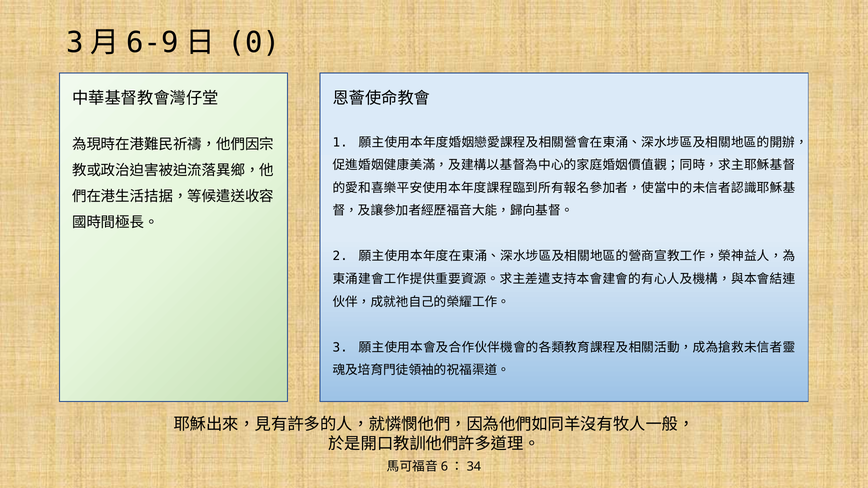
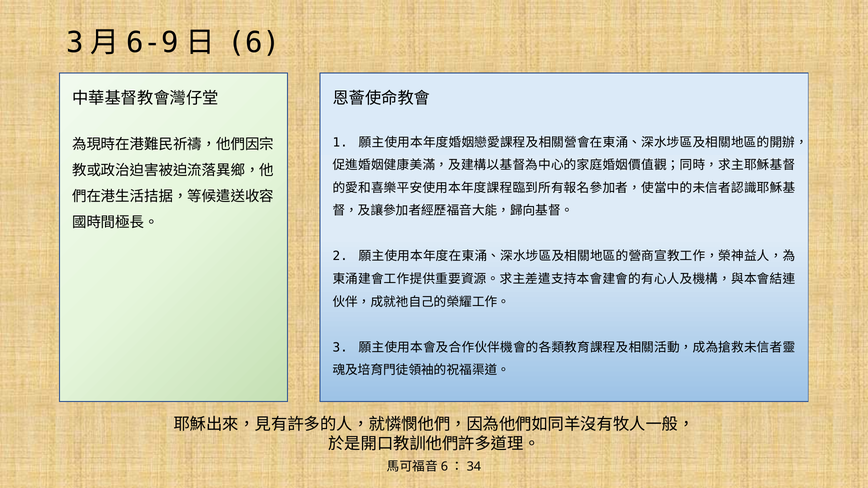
0: 0 -> 6
